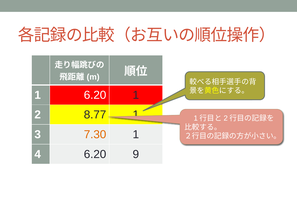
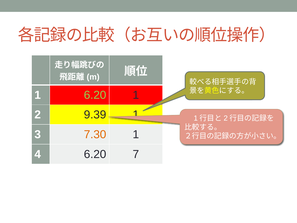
6.20 at (95, 95) colour: white -> light green
8.77: 8.77 -> 9.39
9: 9 -> 7
